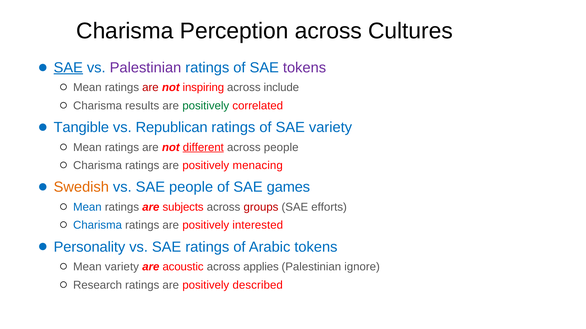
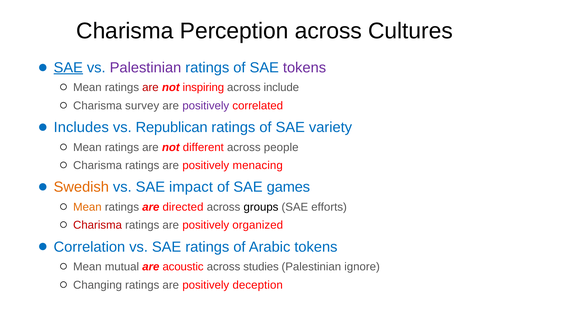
results: results -> survey
positively at (206, 106) colour: green -> purple
Tangible: Tangible -> Includes
different underline: present -> none
SAE people: people -> impact
Mean at (87, 207) colour: blue -> orange
subjects: subjects -> directed
groups colour: red -> black
Charisma at (98, 226) colour: blue -> red
interested: interested -> organized
Personality: Personality -> Correlation
Mean variety: variety -> mutual
applies: applies -> studies
Research: Research -> Changing
described: described -> deception
